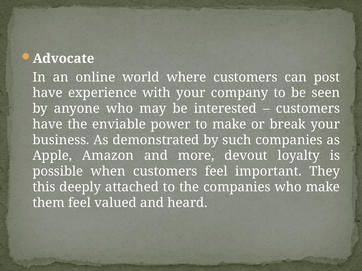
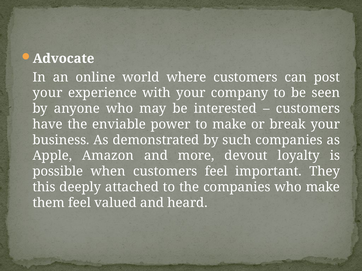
have at (48, 93): have -> your
